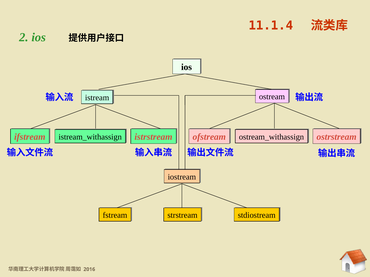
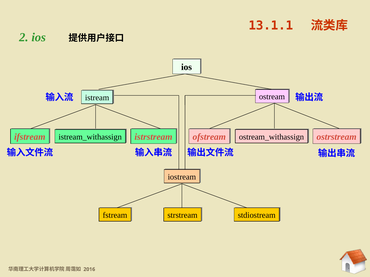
11.1.4: 11.1.4 -> 13.1.1
